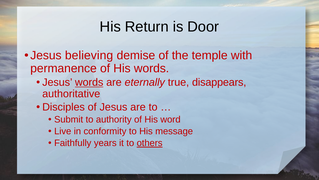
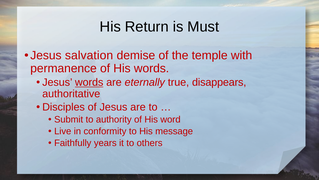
Door: Door -> Must
believing: believing -> salvation
others underline: present -> none
